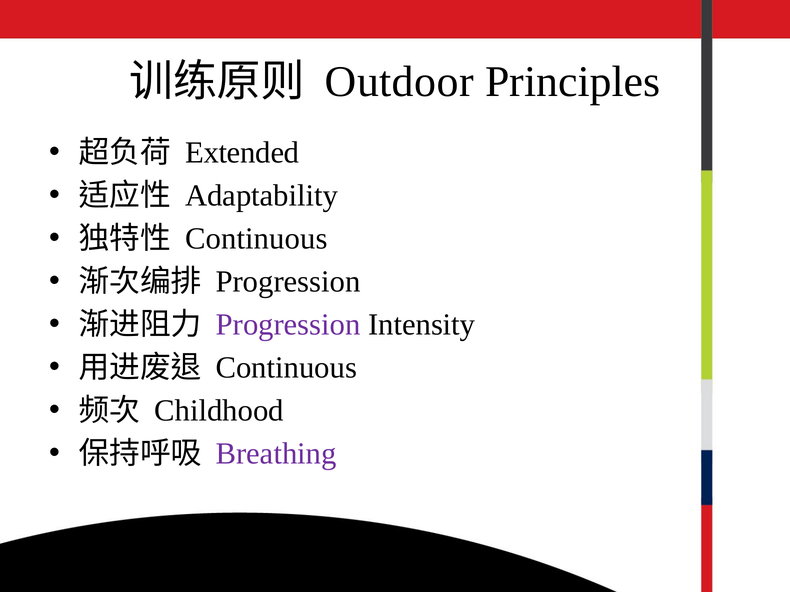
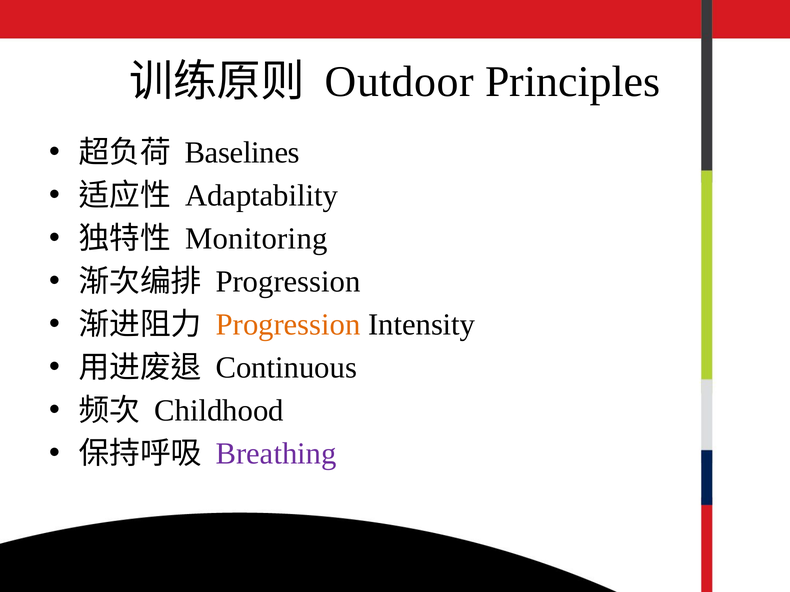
Extended: Extended -> Baselines
Continuous at (256, 239): Continuous -> Monitoring
Progression at (288, 325) colour: purple -> orange
